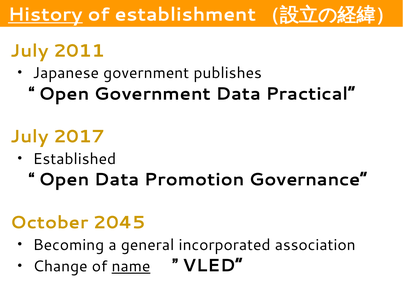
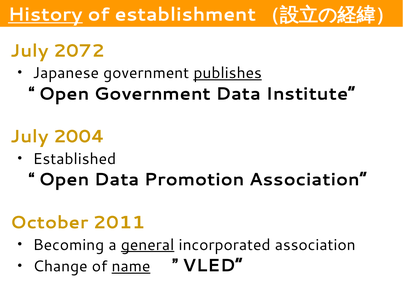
2011: 2011 -> 2072
publishes underline: none -> present
Practical: Practical -> Institute
2017: 2017 -> 2004
Promotion Governance: Governance -> Association
2045: 2045 -> 2011
general underline: none -> present
